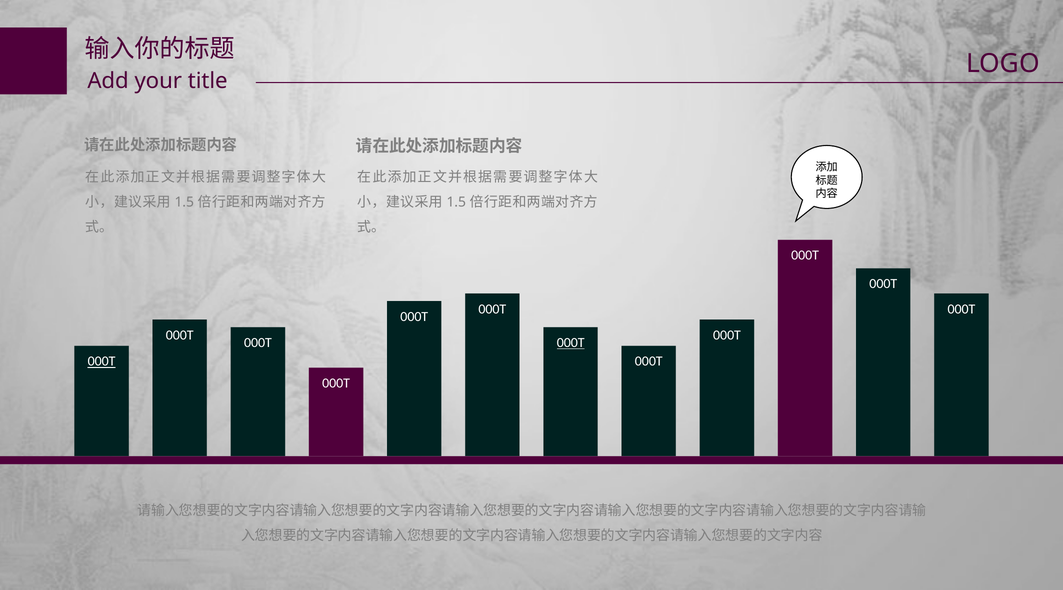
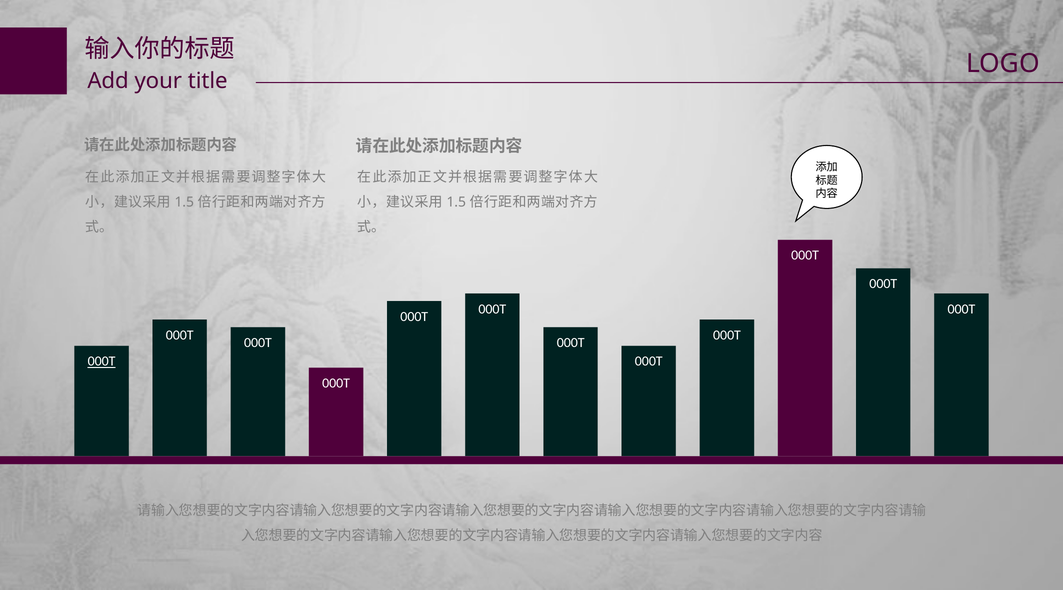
000T at (571, 343) underline: present -> none
